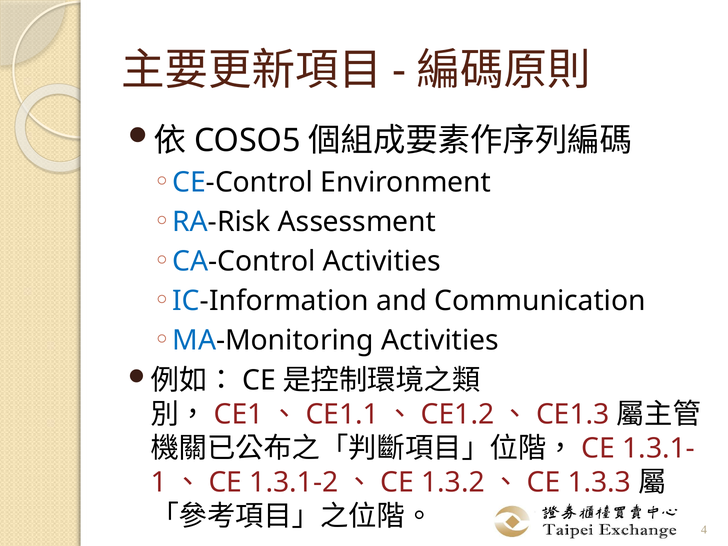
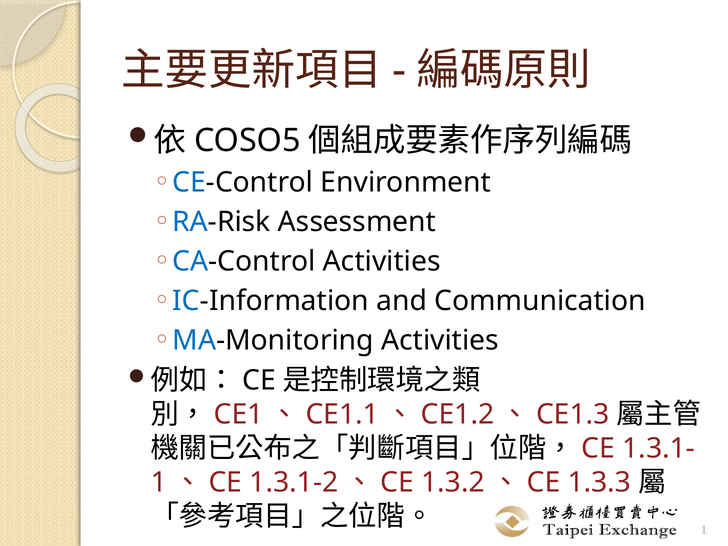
4 at (704, 530): 4 -> 1
